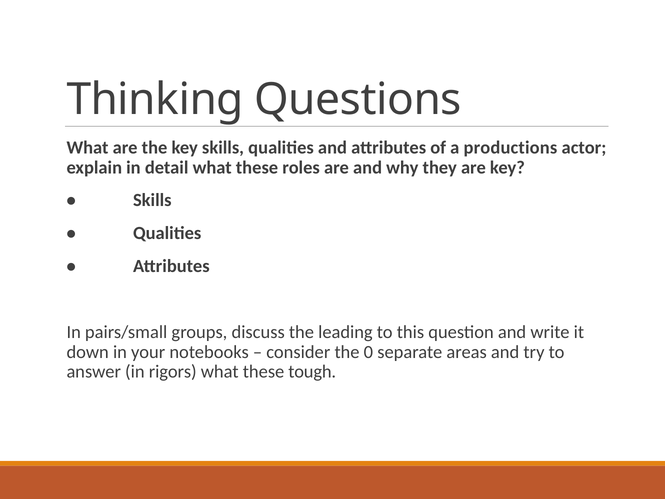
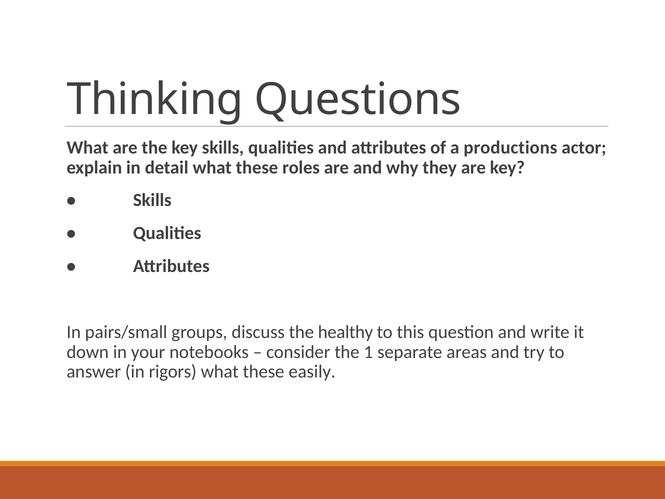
leading: leading -> healthy
0: 0 -> 1
tough: tough -> easily
